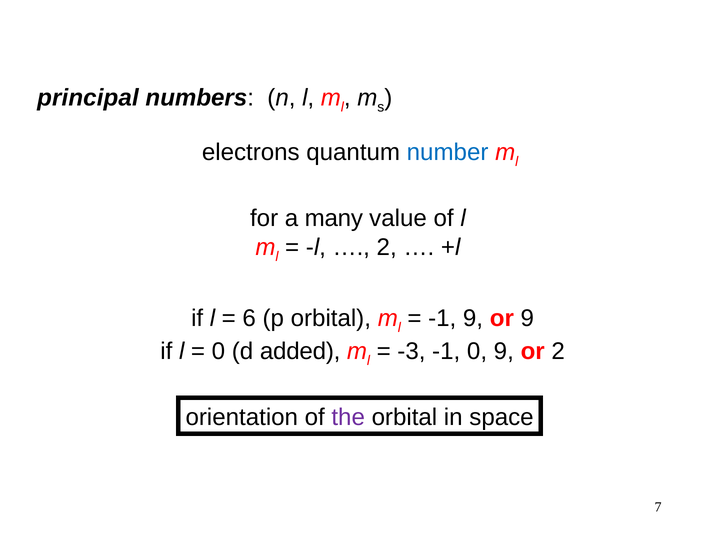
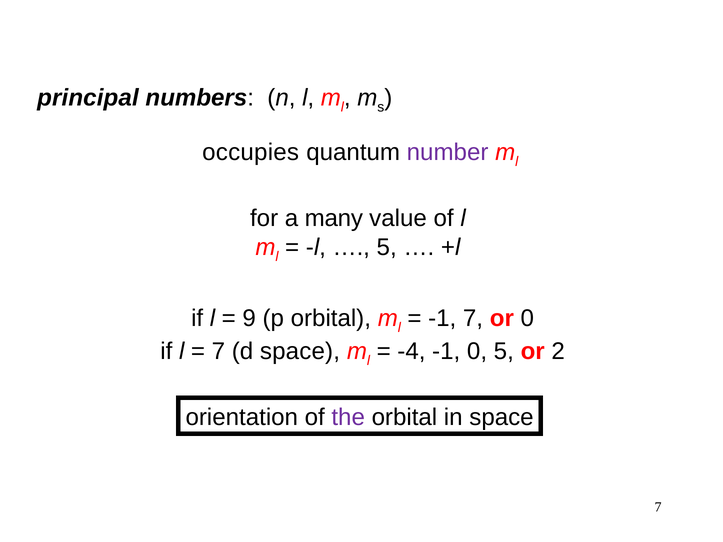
electrons: electrons -> occupies
number colour: blue -> purple
2 at (387, 247): 2 -> 5
6: 6 -> 9
-1 9: 9 -> 7
or 9: 9 -> 0
0 at (218, 351): 0 -> 7
d added: added -> space
-3: -3 -> -4
0 9: 9 -> 5
